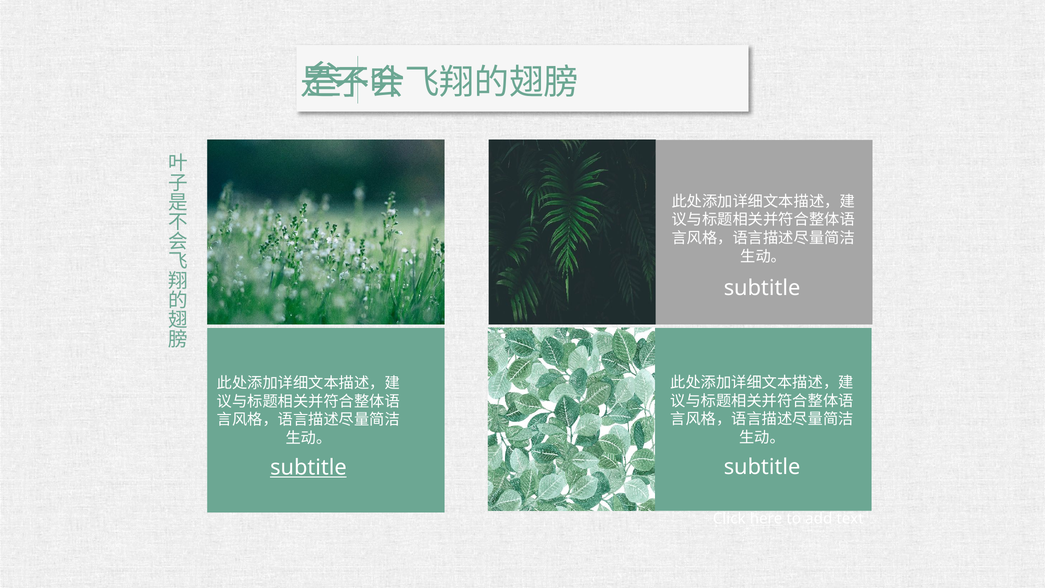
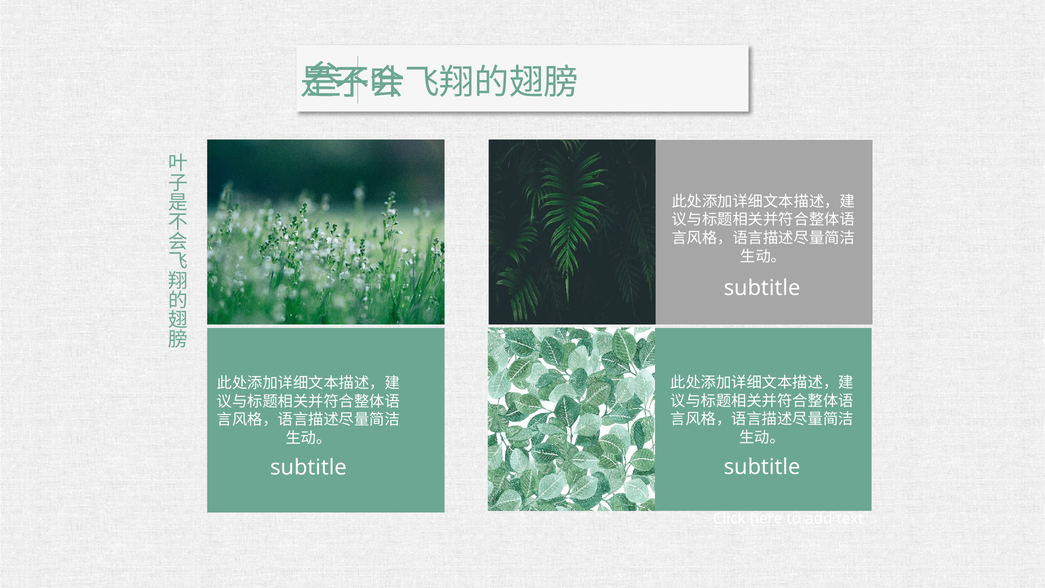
subtitle at (308, 467) underline: present -> none
